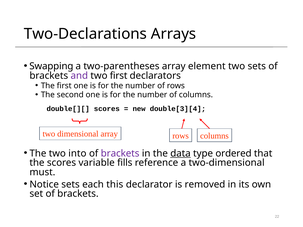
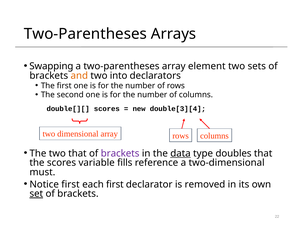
Two-Declarations at (85, 34): Two-Declarations -> Two-Parentheses
and colour: purple -> orange
two first: first -> into
two into: into -> that
ordered: ordered -> doubles
Notice sets: sets -> first
each this: this -> first
set underline: none -> present
